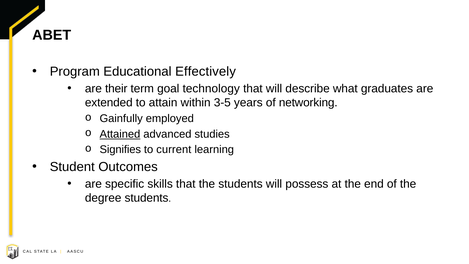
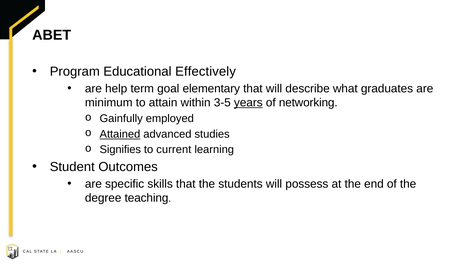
their: their -> help
technology: technology -> elementary
extended: extended -> minimum
years underline: none -> present
degree students: students -> teaching
